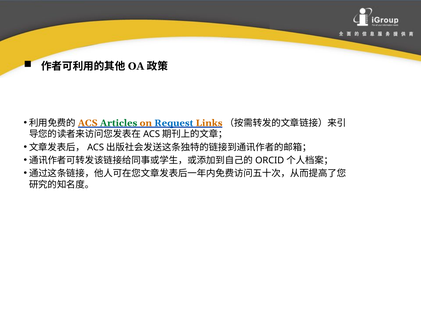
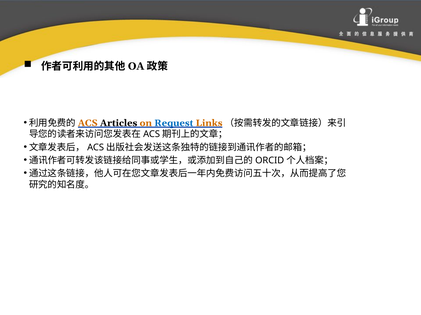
Articles colour: green -> black
